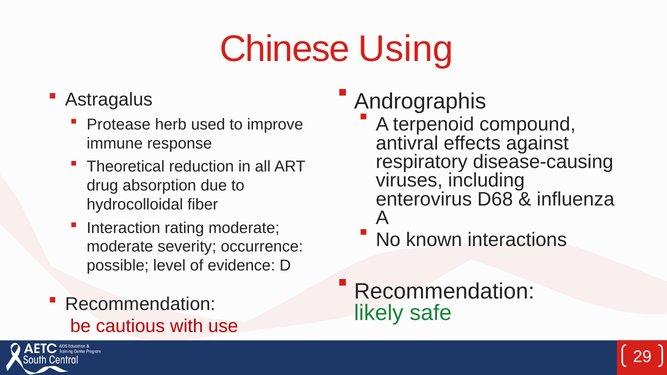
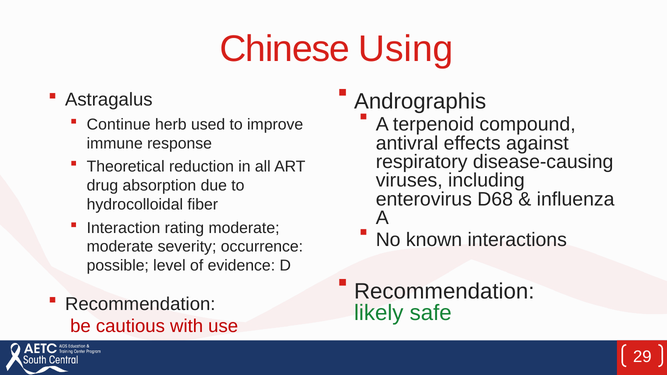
Protease: Protease -> Continue
